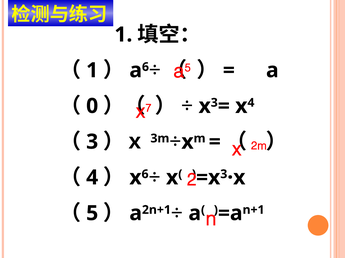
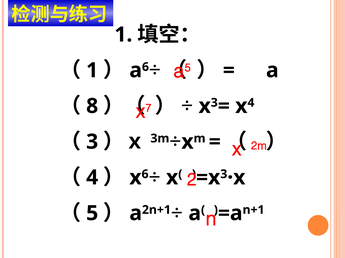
0: 0 -> 8
